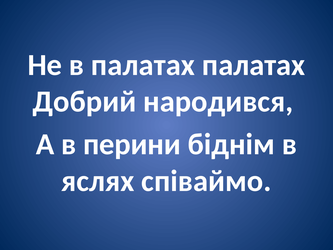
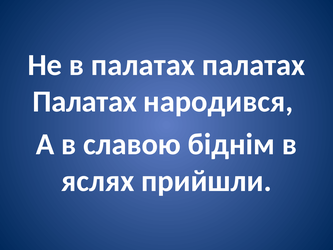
Добрий at (84, 101): Добрий -> Палатах
перини: перини -> славою
співаймо: співаймо -> прийшли
